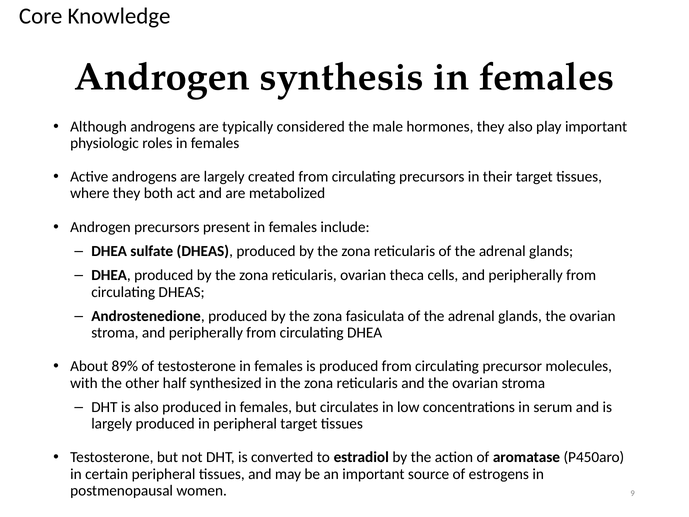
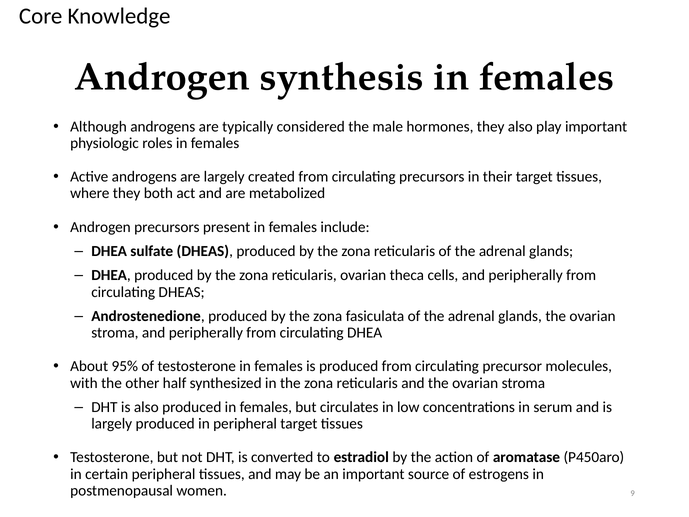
89%: 89% -> 95%
